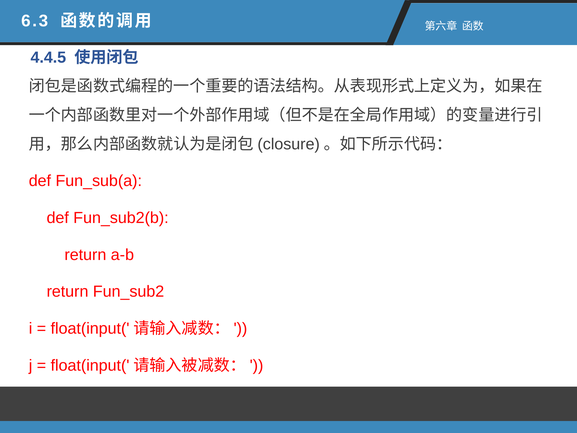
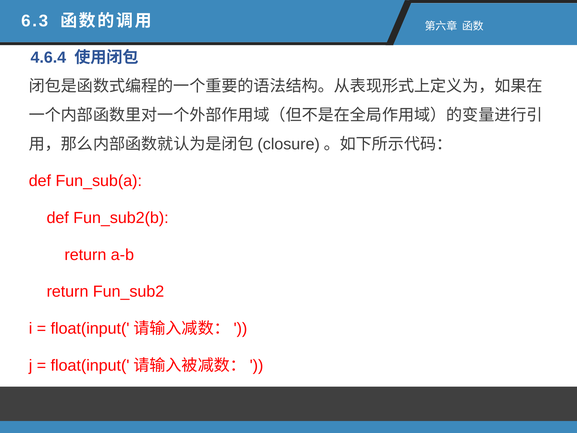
4.4.5: 4.4.5 -> 4.6.4
